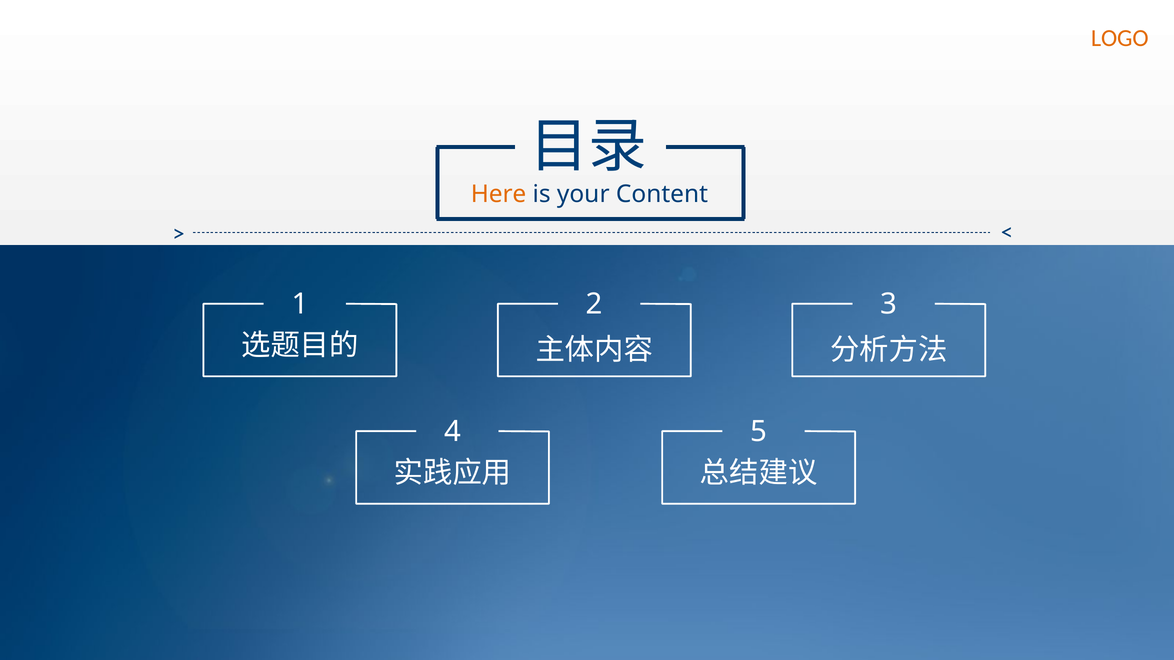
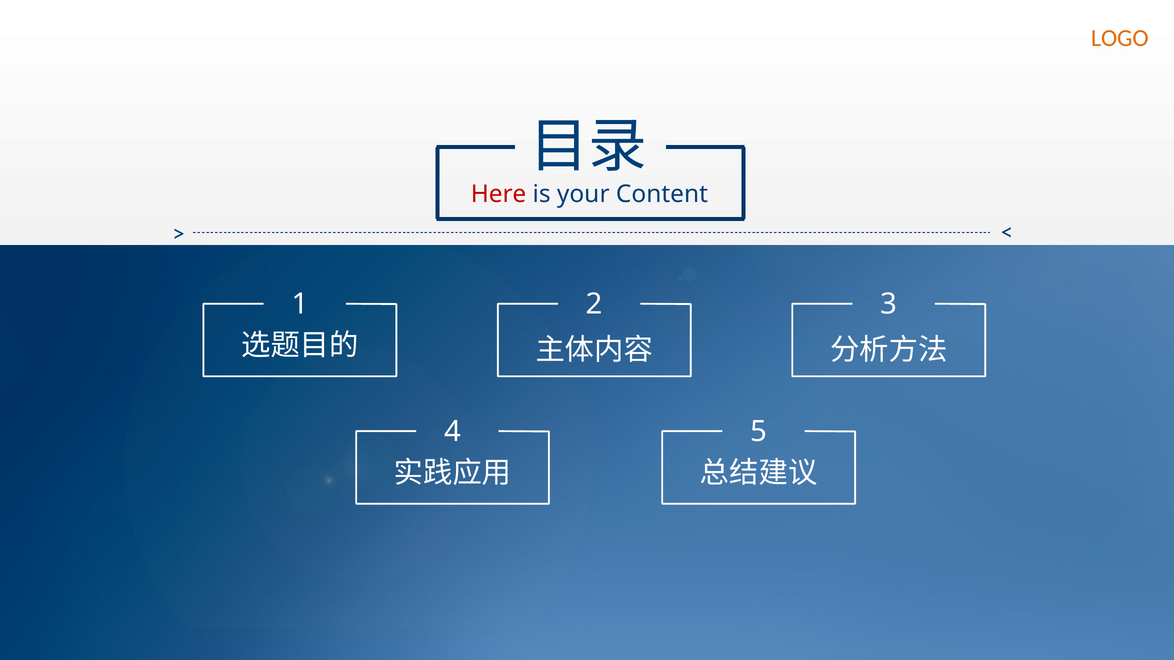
Here colour: orange -> red
